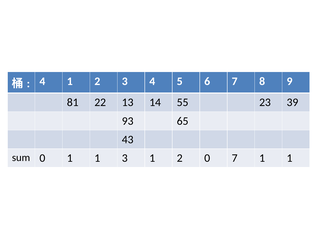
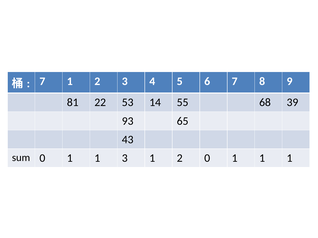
4 at (42, 81): 4 -> 7
13: 13 -> 53
23: 23 -> 68
2 0 7: 7 -> 1
